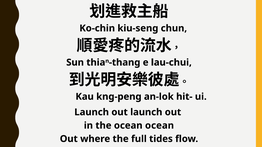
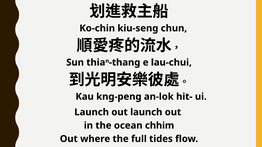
ocean ocean: ocean -> chhim
